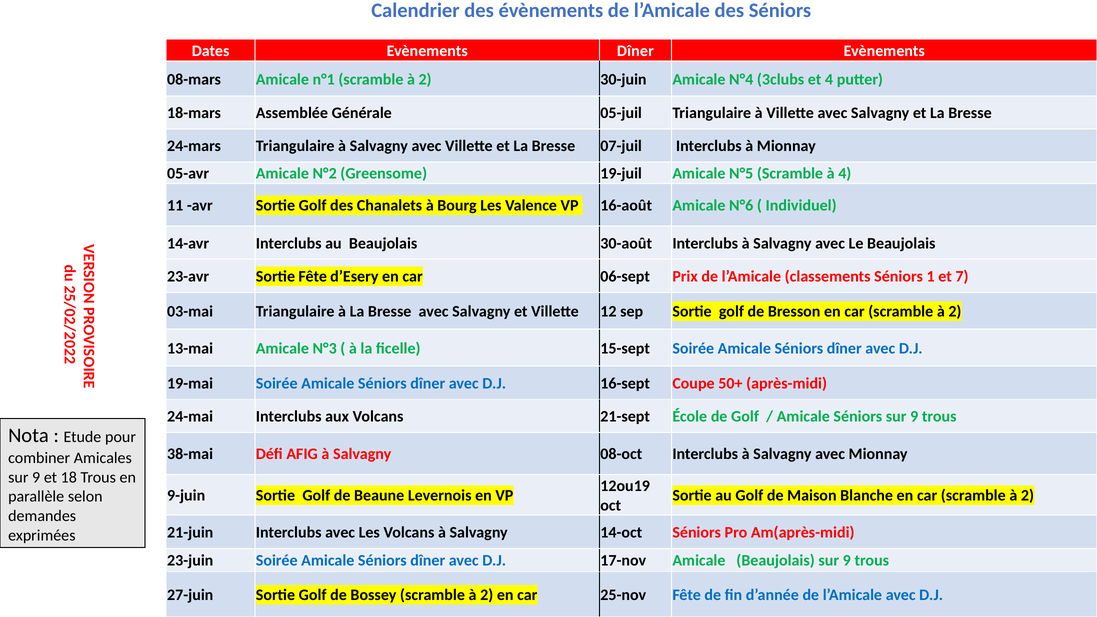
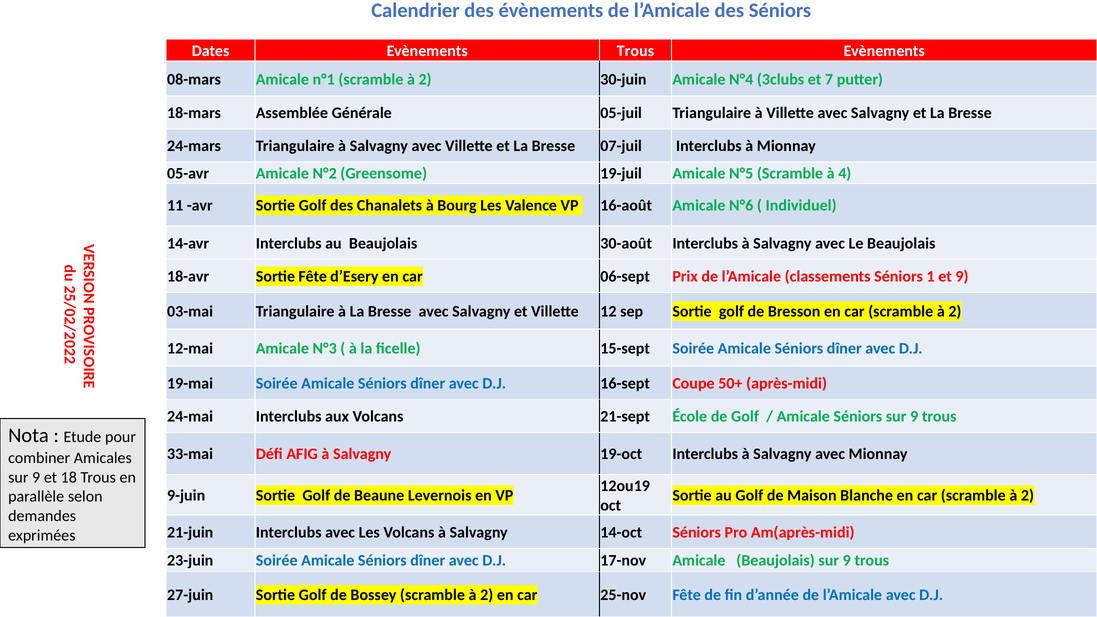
Evènements Dîner: Dîner -> Trous
et 4: 4 -> 7
23-avr: 23-avr -> 18-avr
et 7: 7 -> 9
13-mai: 13-mai -> 12-mai
38-mai: 38-mai -> 33-mai
08-oct: 08-oct -> 19-oct
